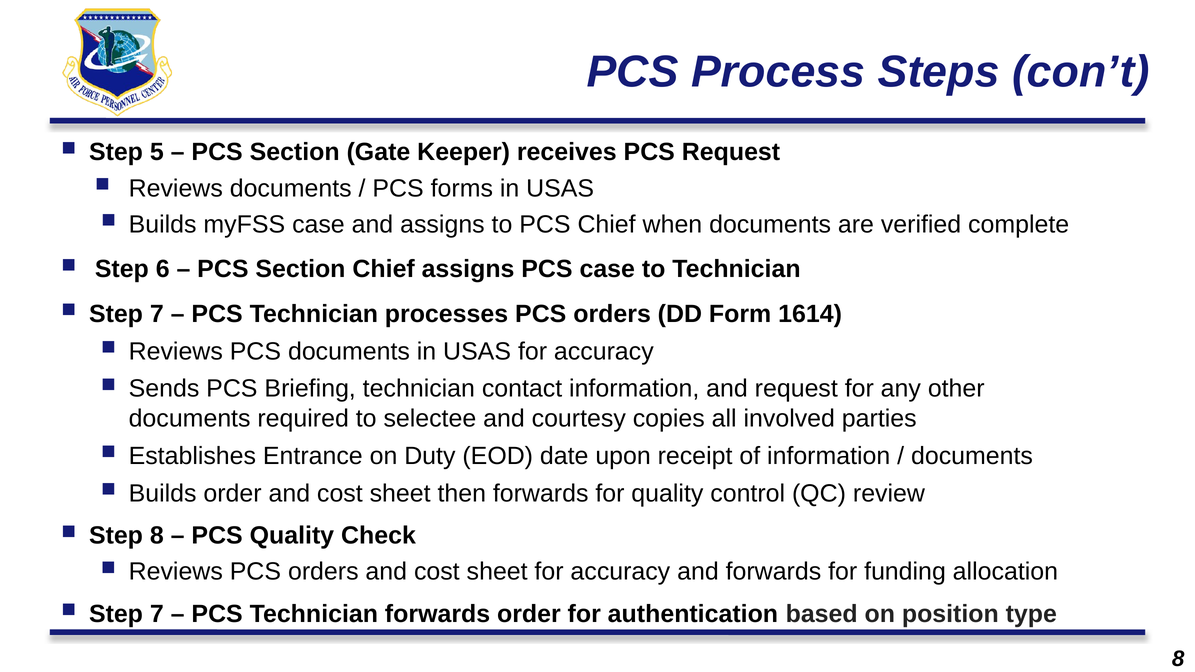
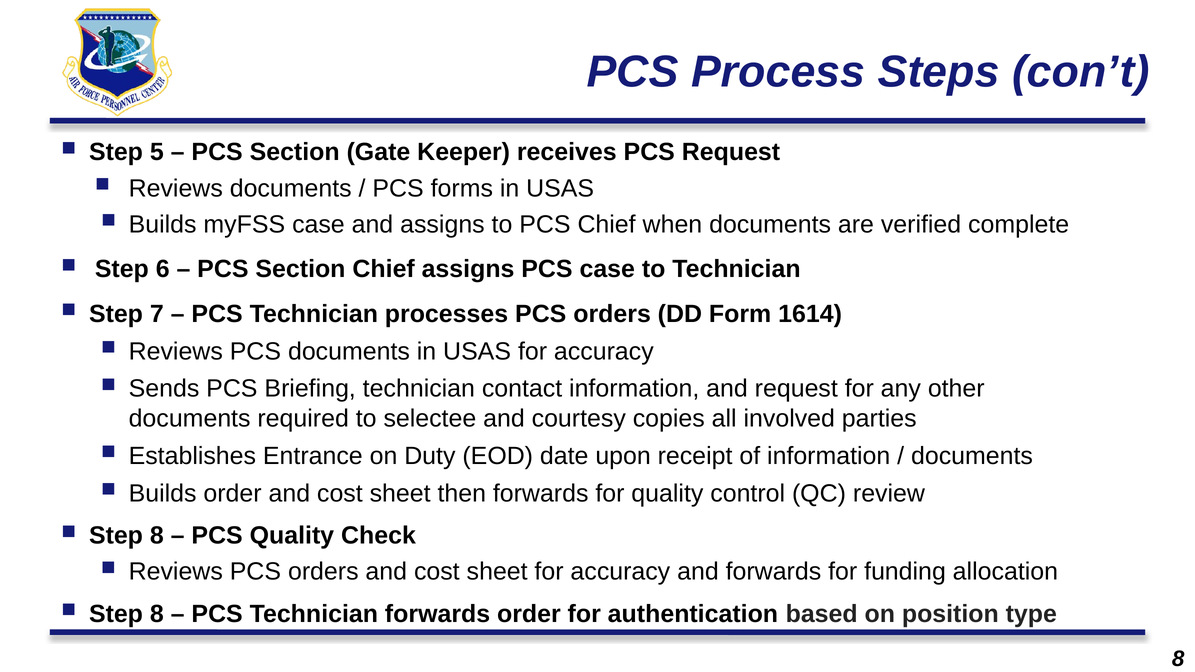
7 at (157, 614): 7 -> 8
